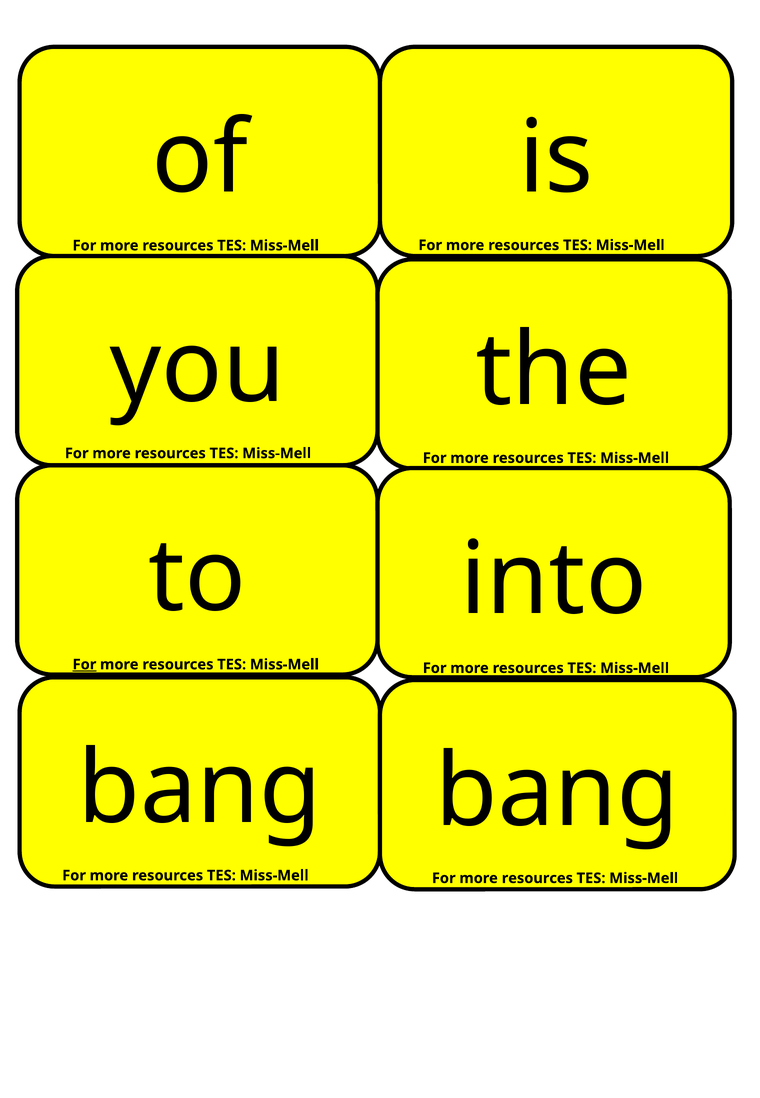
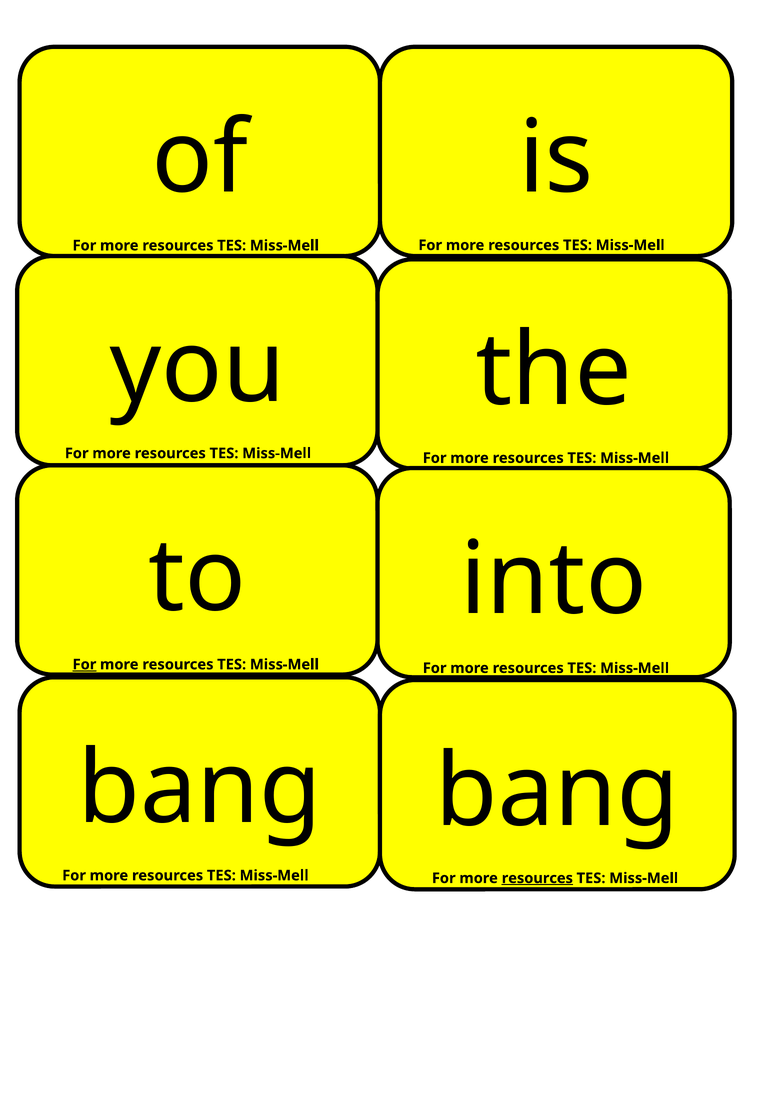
resources at (537, 878) underline: none -> present
